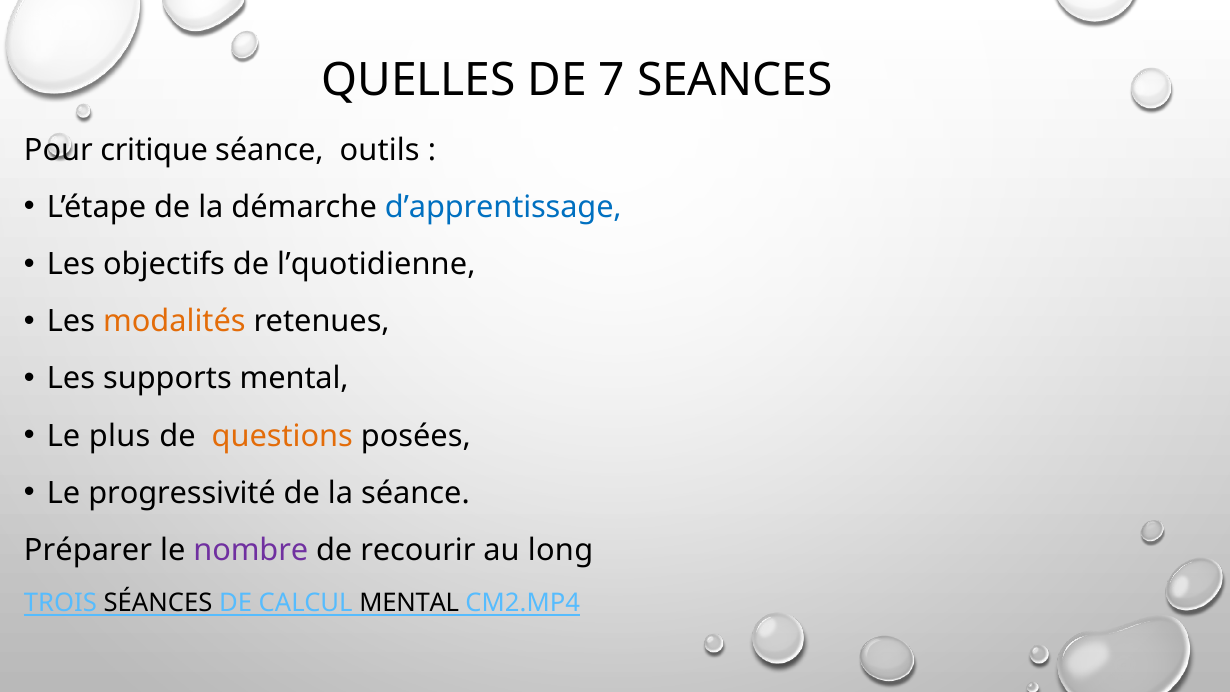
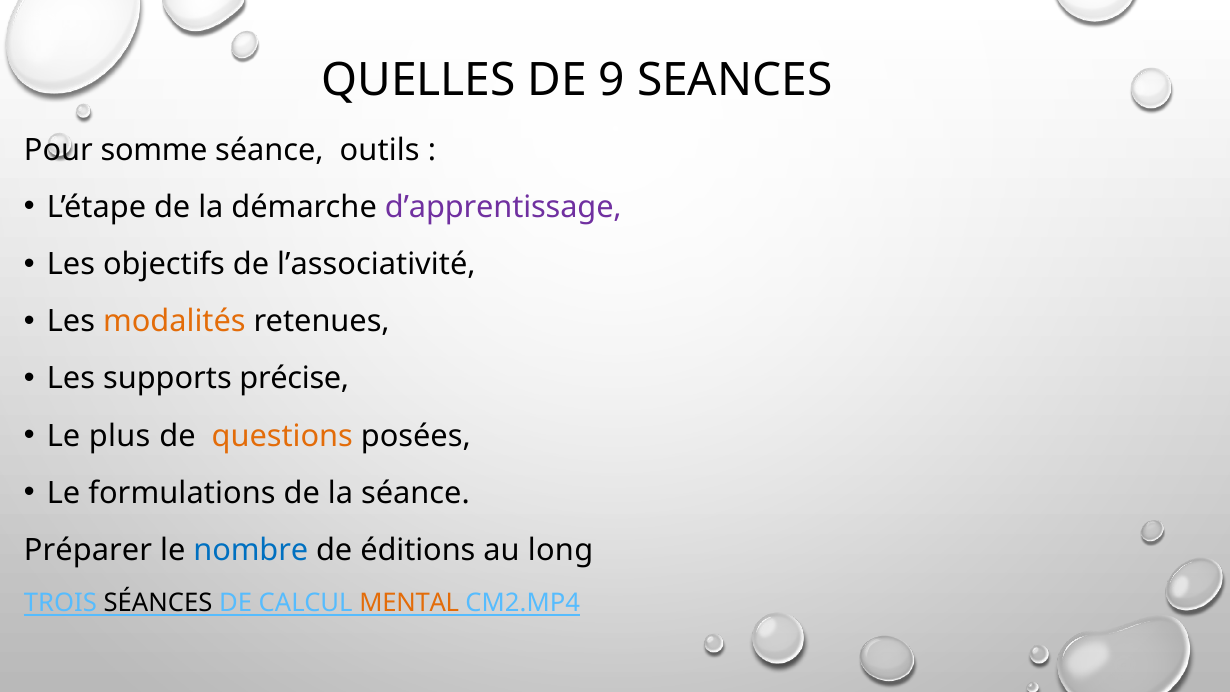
7: 7 -> 9
critique: critique -> somme
d’apprentissage colour: blue -> purple
l’quotidienne: l’quotidienne -> l’associativité
supports mental: mental -> précise
progressivité: progressivité -> formulations
nombre colour: purple -> blue
recourir: recourir -> éditions
MENTAL at (409, 603) colour: black -> orange
